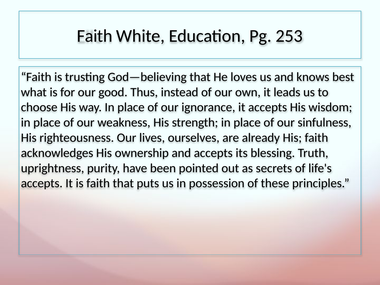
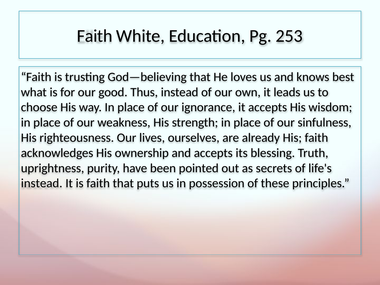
accepts at (42, 183): accepts -> instead
